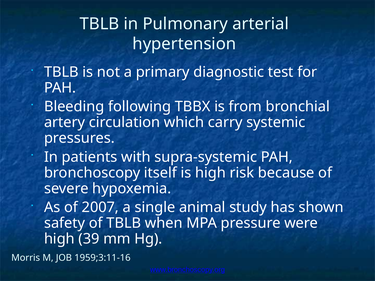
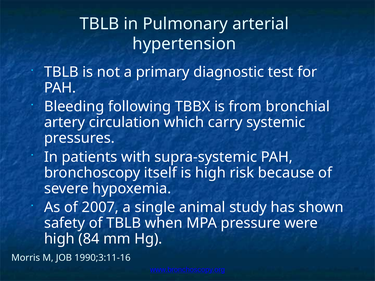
39: 39 -> 84
1959;3:11-16: 1959;3:11-16 -> 1990;3:11-16
